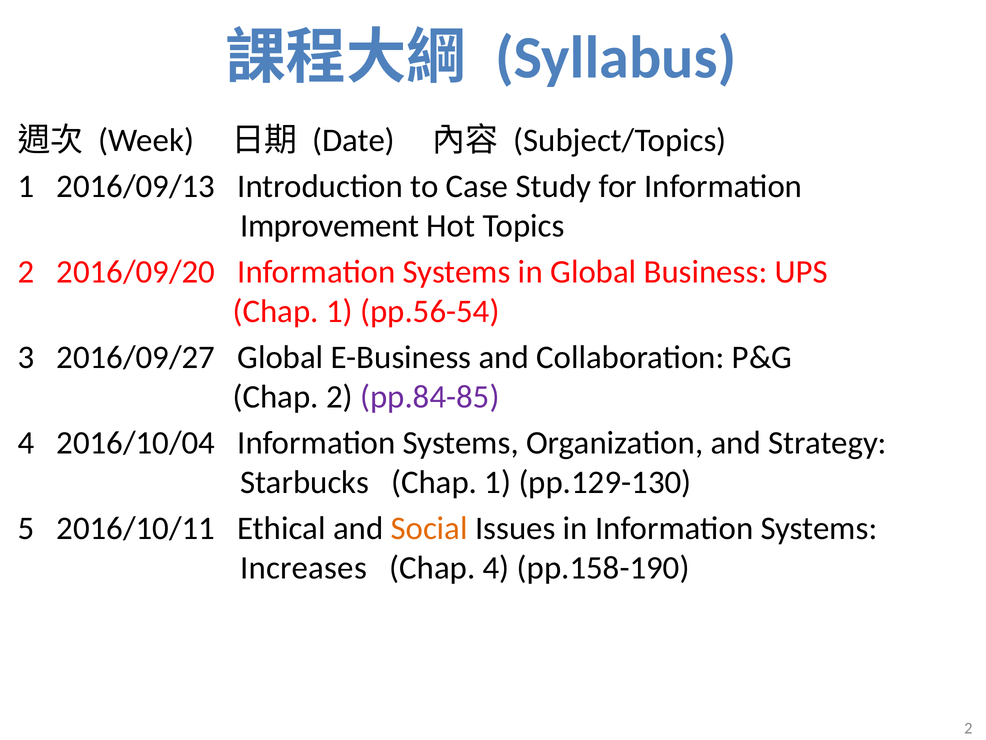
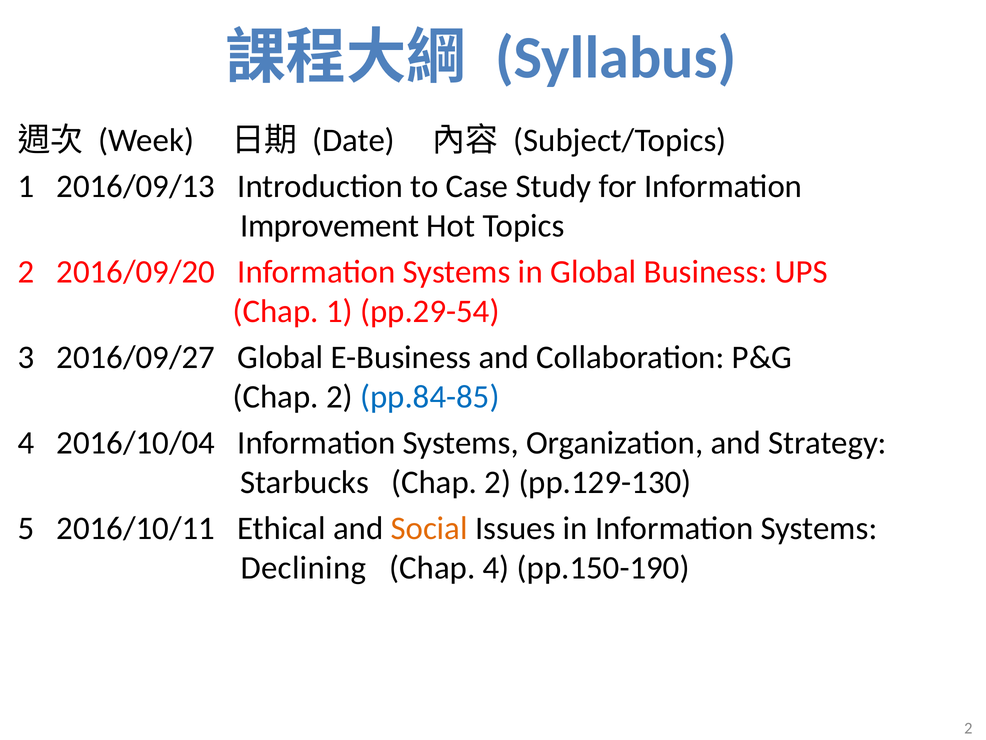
pp.56-54: pp.56-54 -> pp.29-54
pp.84-85 colour: purple -> blue
Starbucks Chap 1: 1 -> 2
Increases: Increases -> Declining
pp.158-190: pp.158-190 -> pp.150-190
